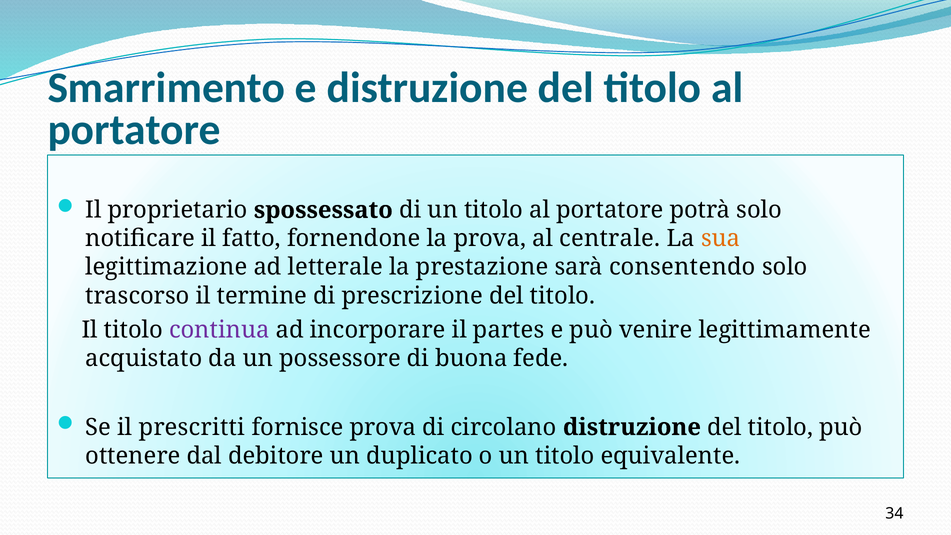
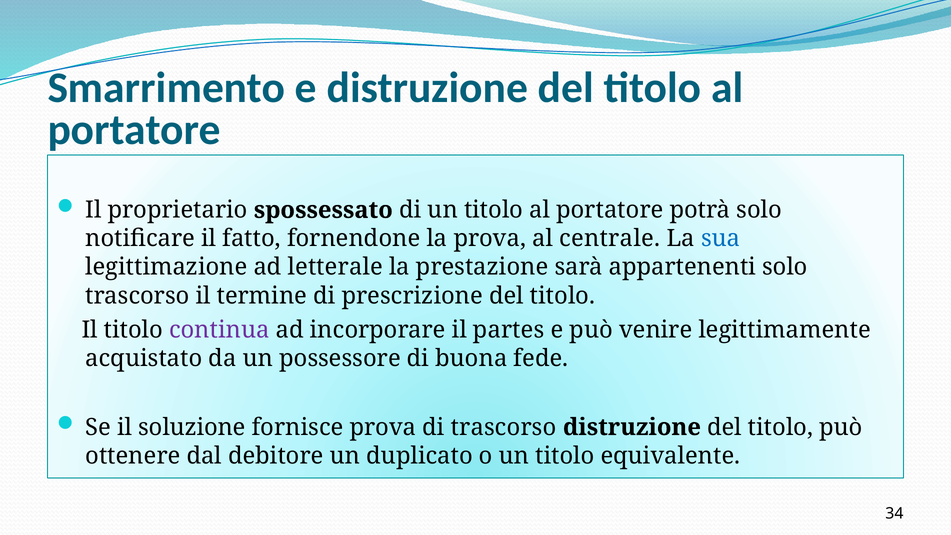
sua colour: orange -> blue
consentendo: consentendo -> appartenenti
prescritti: prescritti -> soluzione
di circolano: circolano -> trascorso
